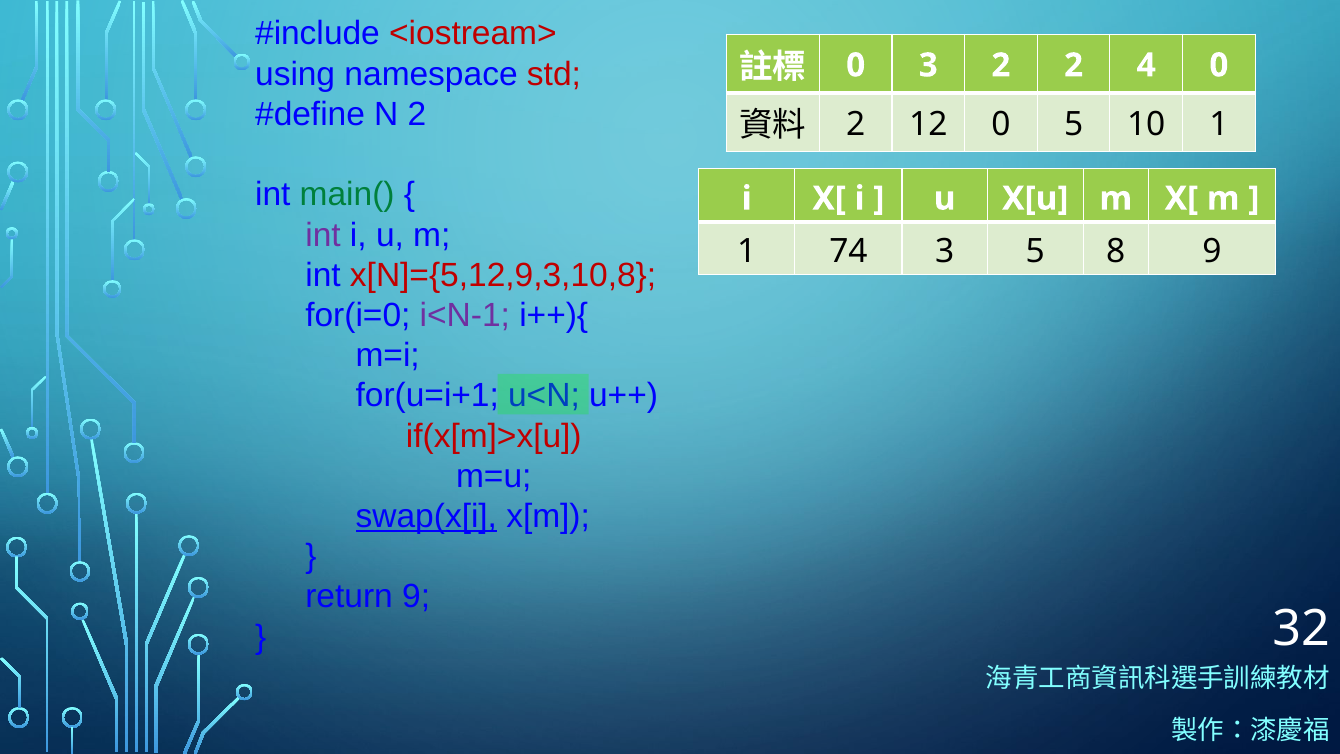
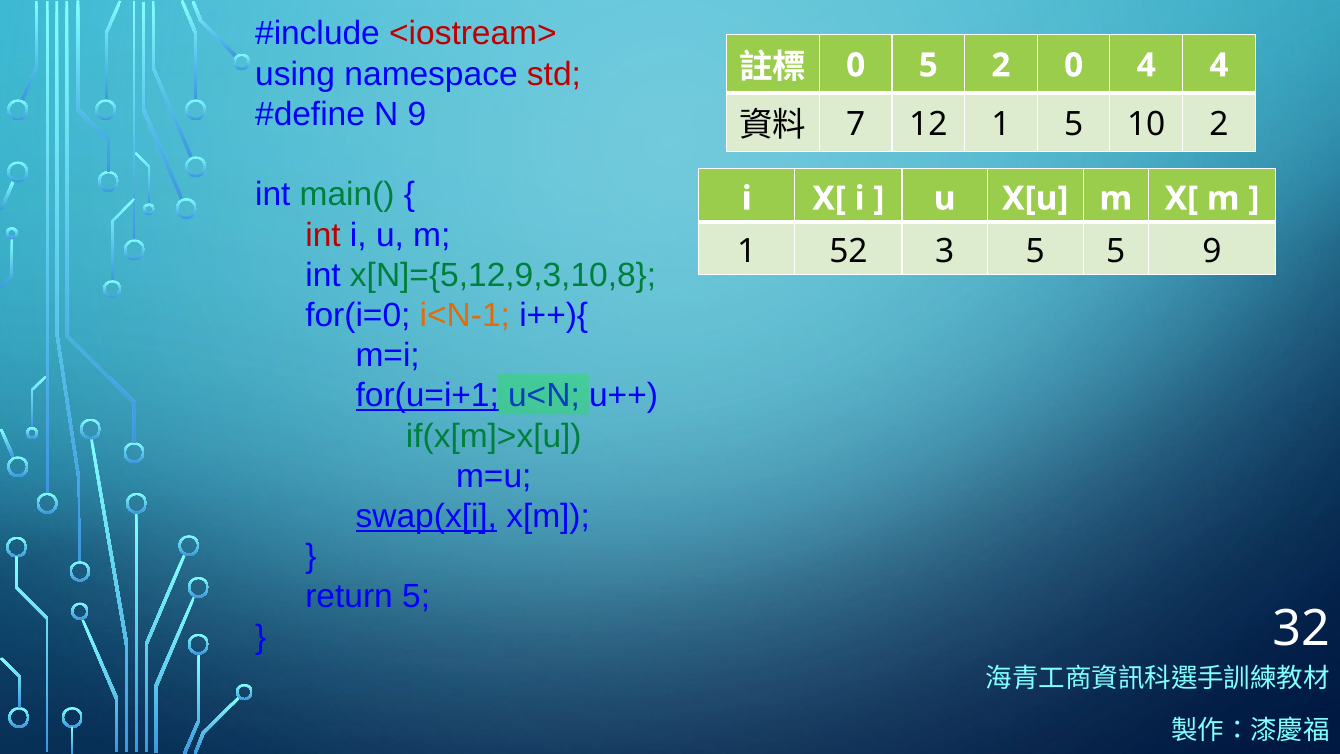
0 3: 3 -> 5
2 2: 2 -> 0
4 0: 0 -> 4
N 2: 2 -> 9
2 at (856, 124): 2 -> 7
12 0: 0 -> 1
10 1: 1 -> 2
int at (323, 235) colour: purple -> red
74: 74 -> 52
5 8: 8 -> 5
x[N]={5,12,9,3,10,8 colour: red -> green
i<N-1 colour: purple -> orange
for(u=i+1 underline: none -> present
if(x[m]>x[u colour: red -> green
return 9: 9 -> 5
